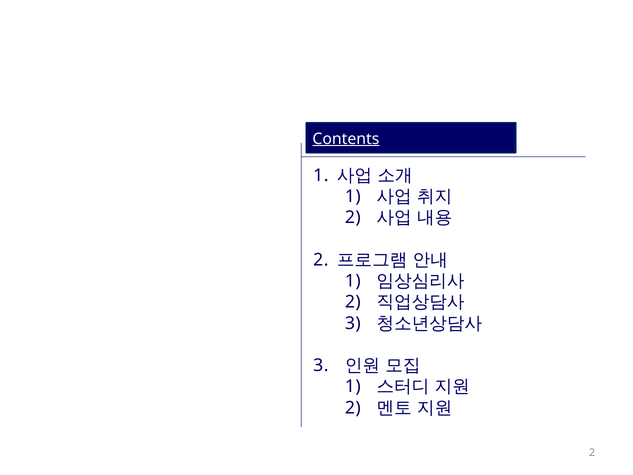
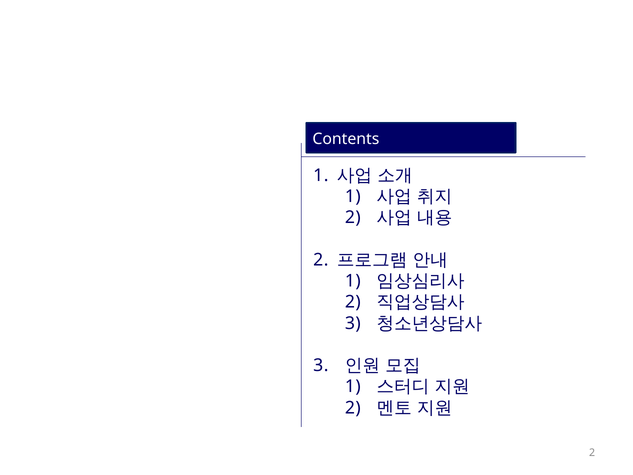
Contents underline: present -> none
